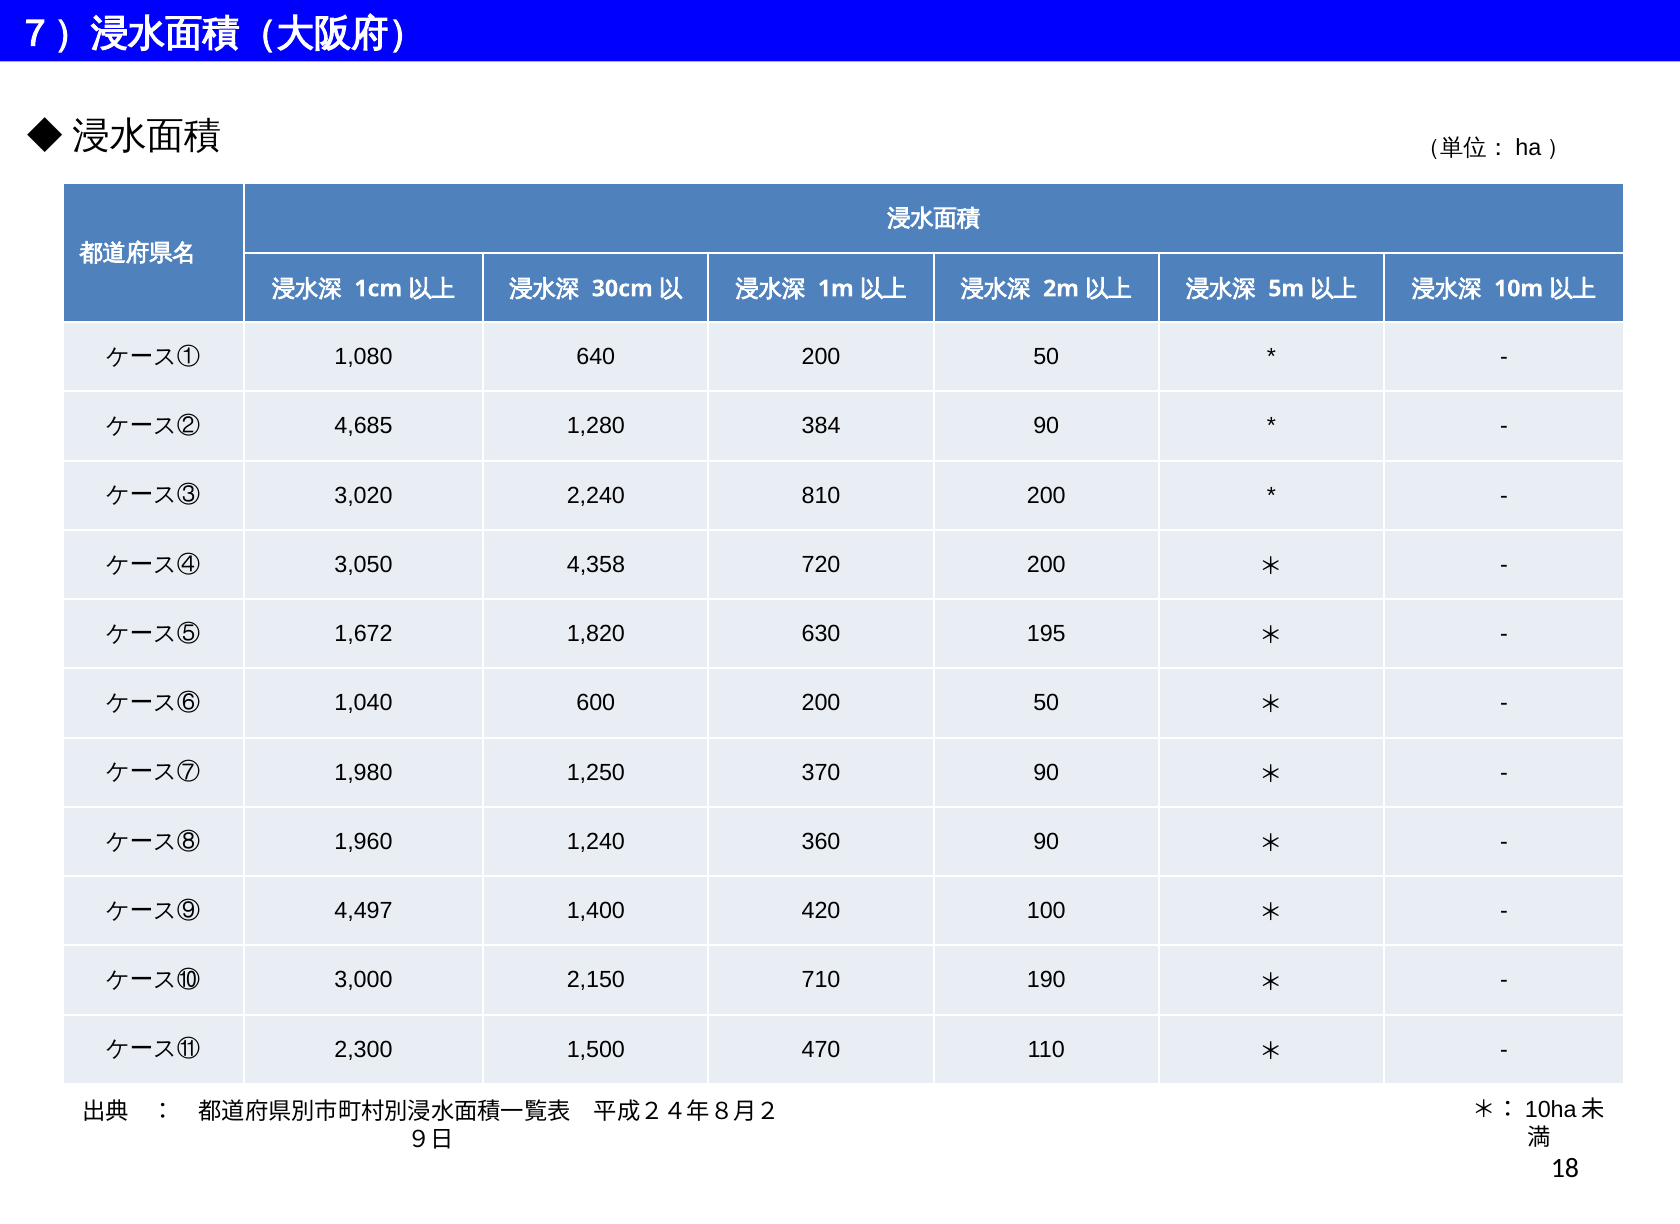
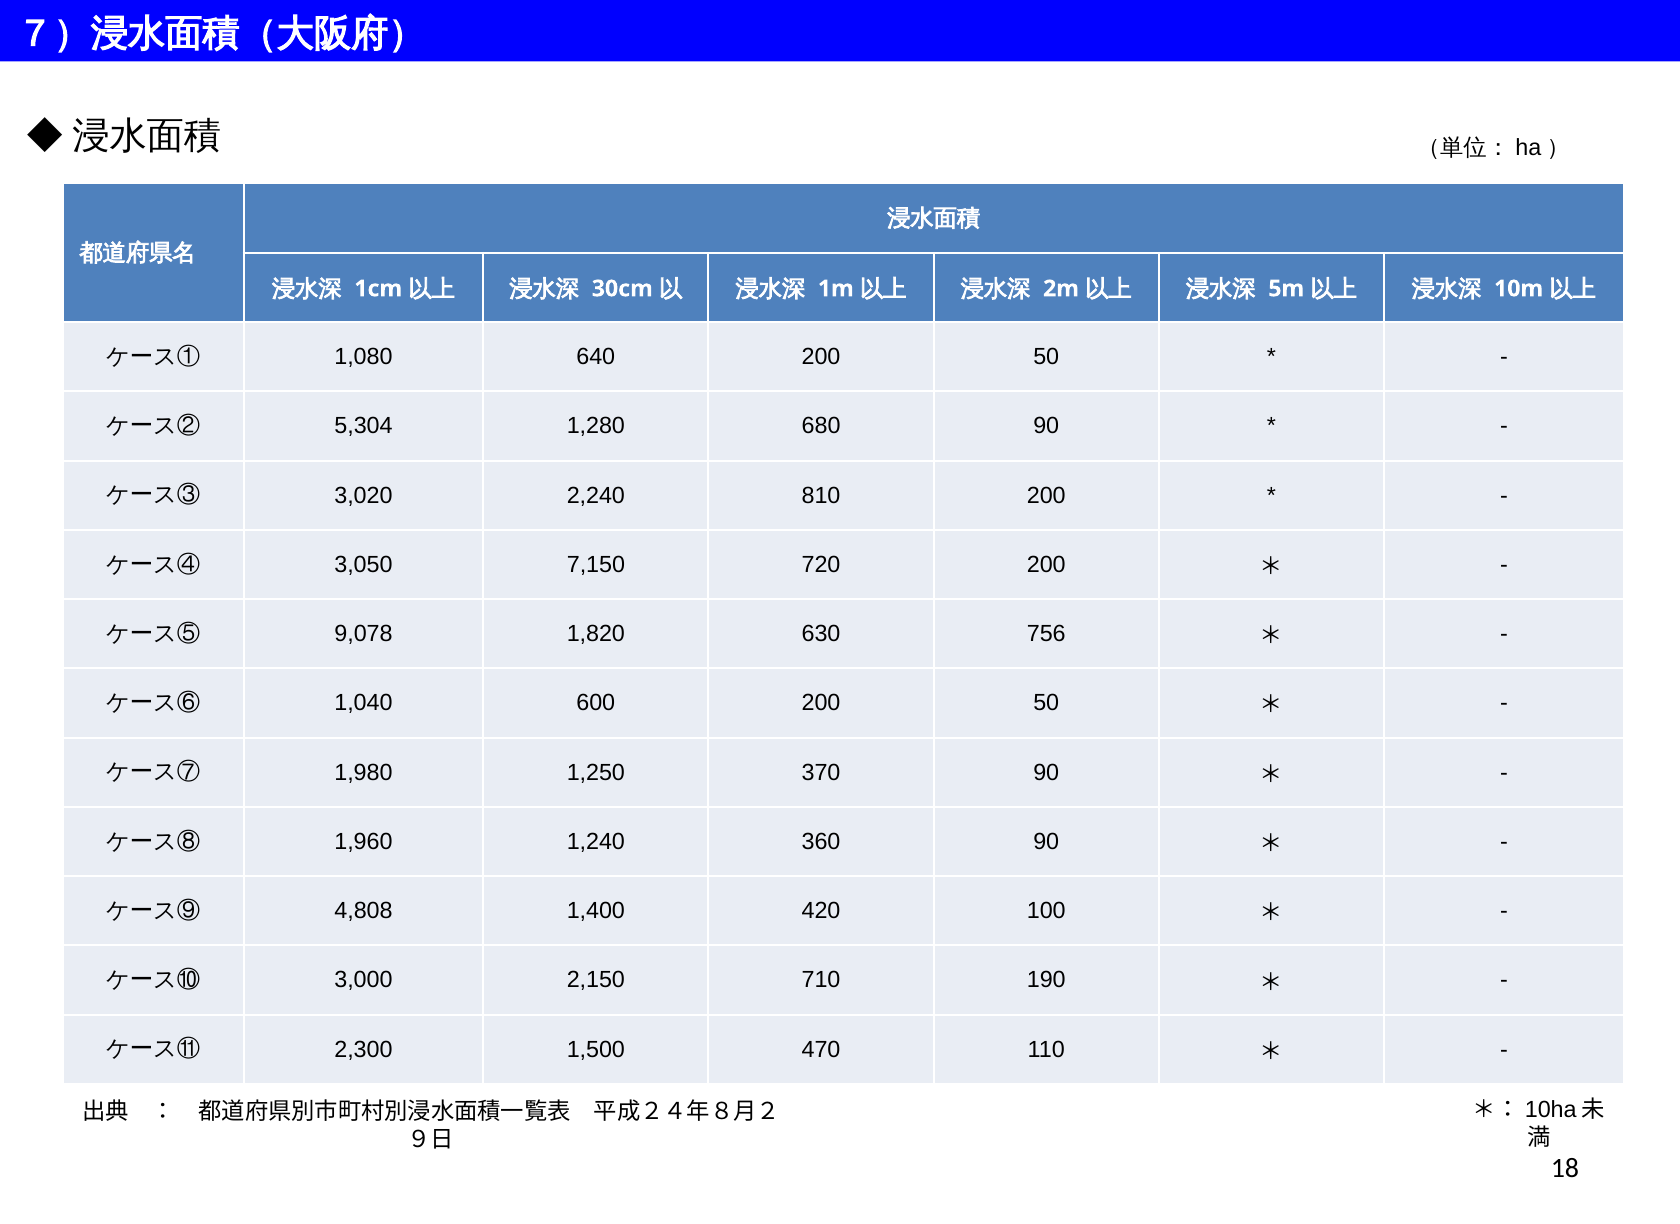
4,685: 4,685 -> 5,304
384: 384 -> 680
4,358: 4,358 -> 7,150
1,672: 1,672 -> 9,078
195: 195 -> 756
4,497: 4,497 -> 4,808
